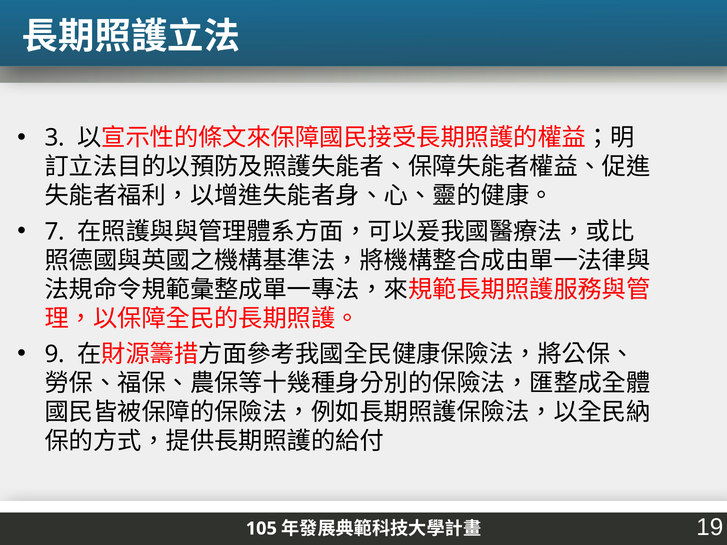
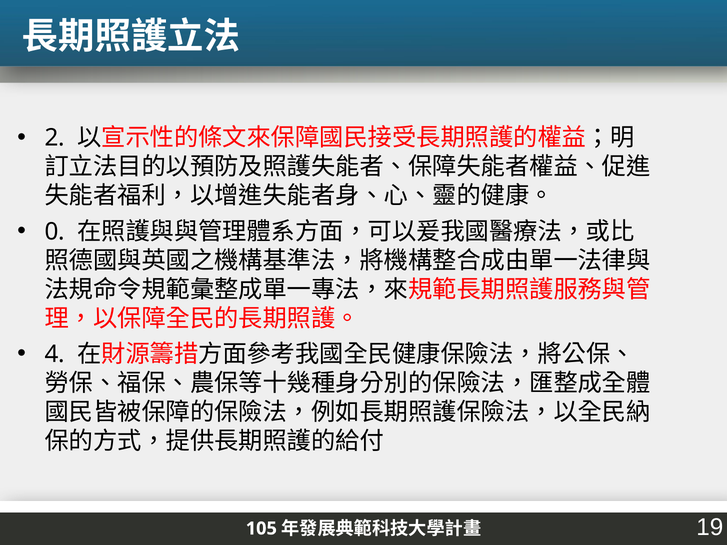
3: 3 -> 2
7: 7 -> 0
9: 9 -> 4
